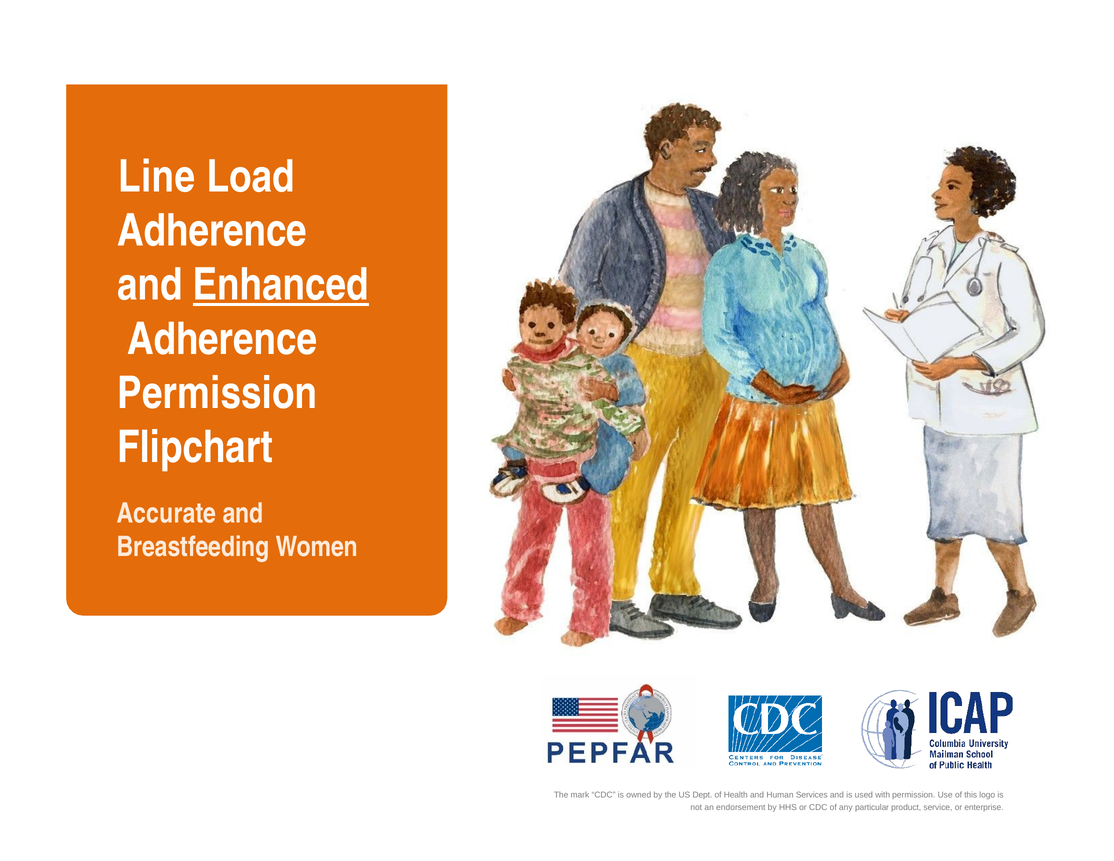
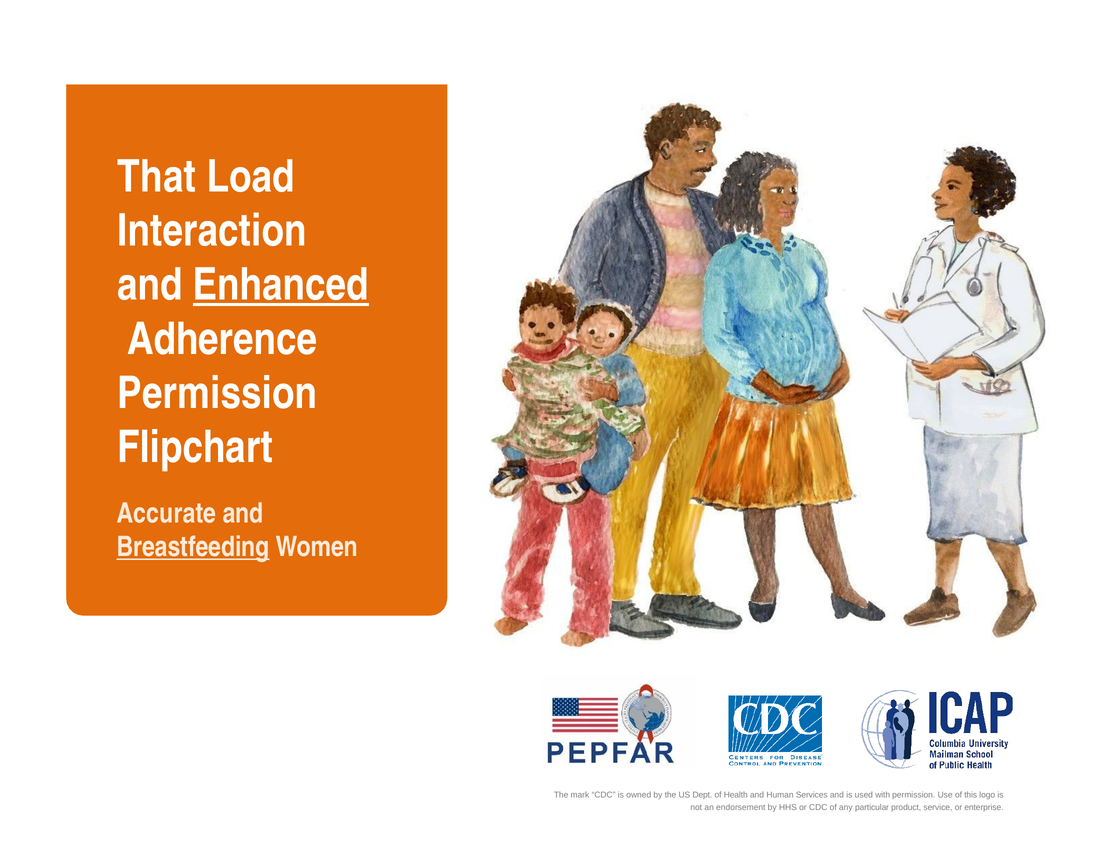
Line: Line -> That
Adherence at (212, 231): Adherence -> Interaction
Breastfeeding underline: none -> present
